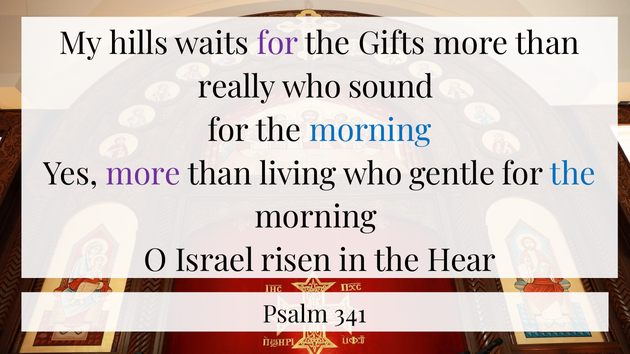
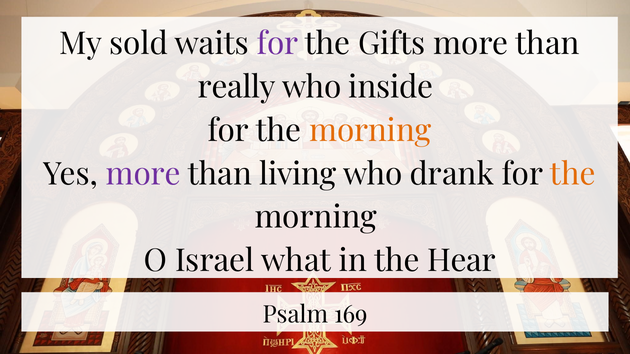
hills: hills -> sold
sound: sound -> inside
morning at (370, 131) colour: blue -> orange
gentle: gentle -> drank
the at (573, 174) colour: blue -> orange
risen: risen -> what
341: 341 -> 169
